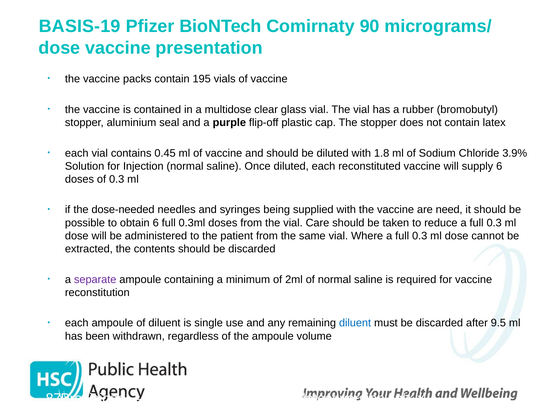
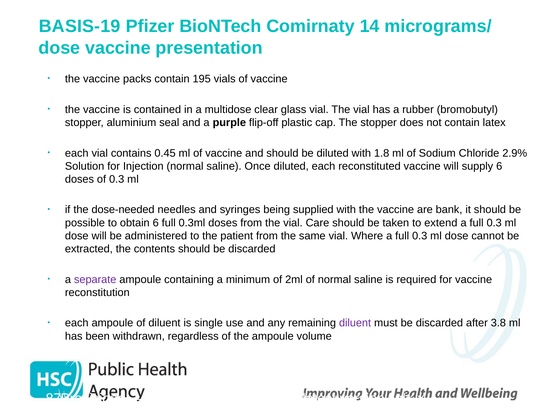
90: 90 -> 14
3.9%: 3.9% -> 2.9%
need: need -> bank
reduce: reduce -> extend
diluent at (355, 322) colour: blue -> purple
9.5: 9.5 -> 3.8
